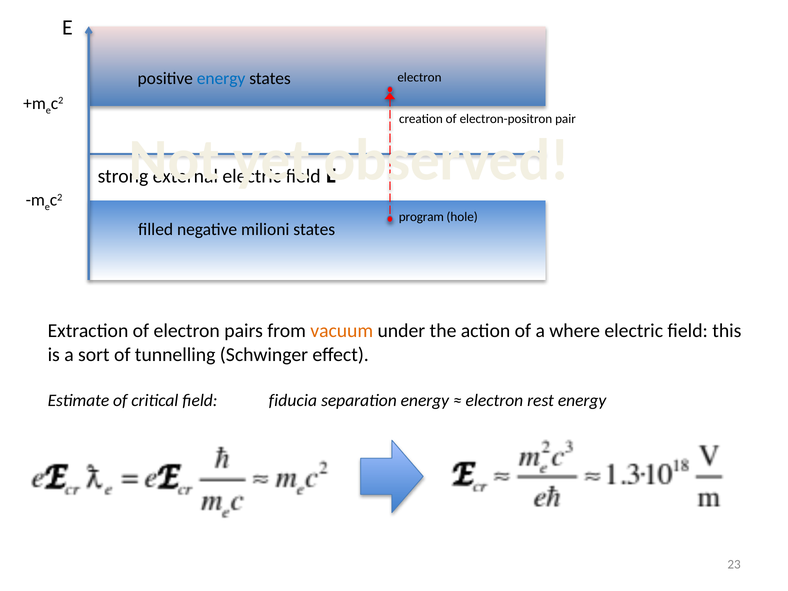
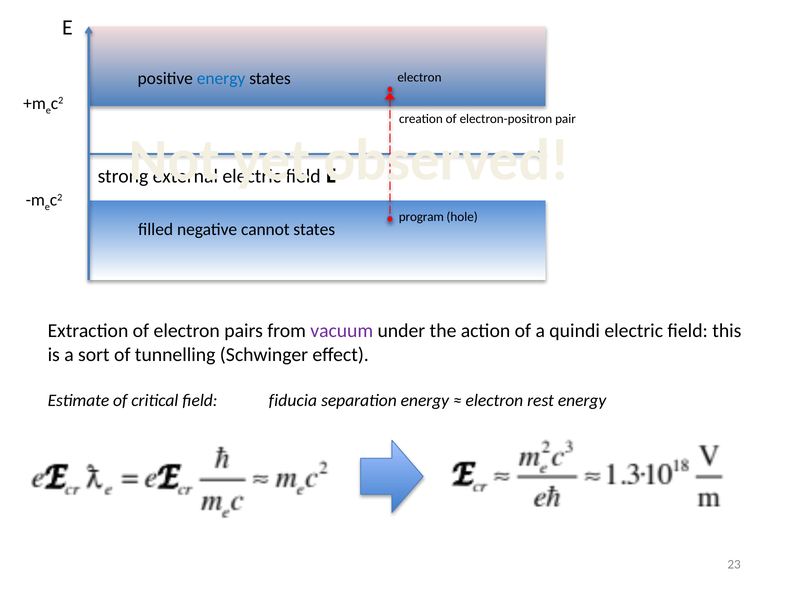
milioni: milioni -> cannot
vacuum colour: orange -> purple
where: where -> quindi
